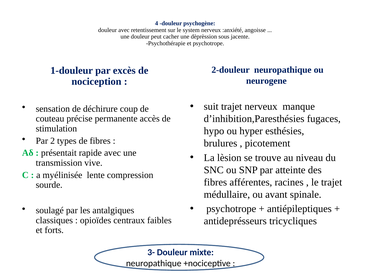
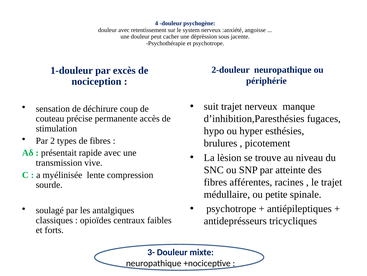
neurogene: neurogene -> périphérie
avant: avant -> petite
